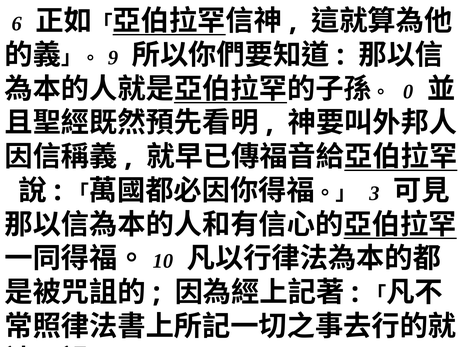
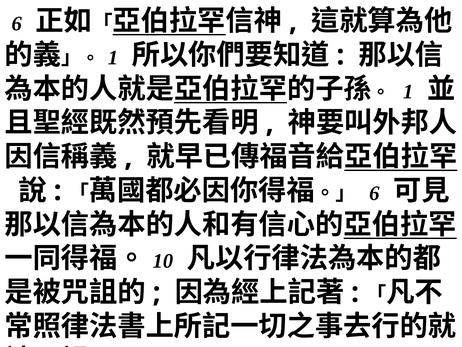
9 at (113, 58): 9 -> 1
0 at (408, 91): 0 -> 1
3 at (374, 193): 3 -> 6
